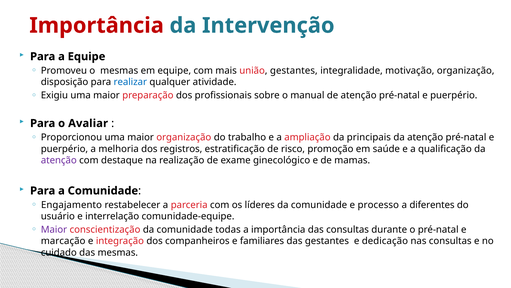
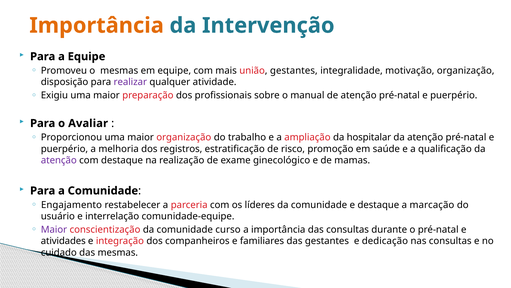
Importância at (97, 25) colour: red -> orange
realizar colour: blue -> purple
principais: principais -> hospitalar
e processo: processo -> destaque
diferentes: diferentes -> marcação
todas: todas -> curso
marcação: marcação -> atividades
